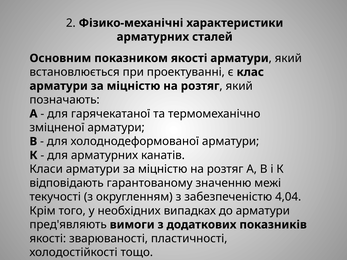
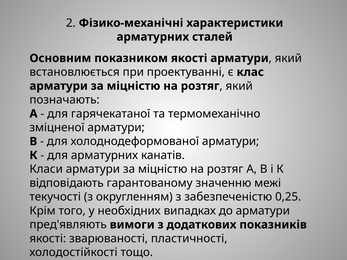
4,04: 4,04 -> 0,25
